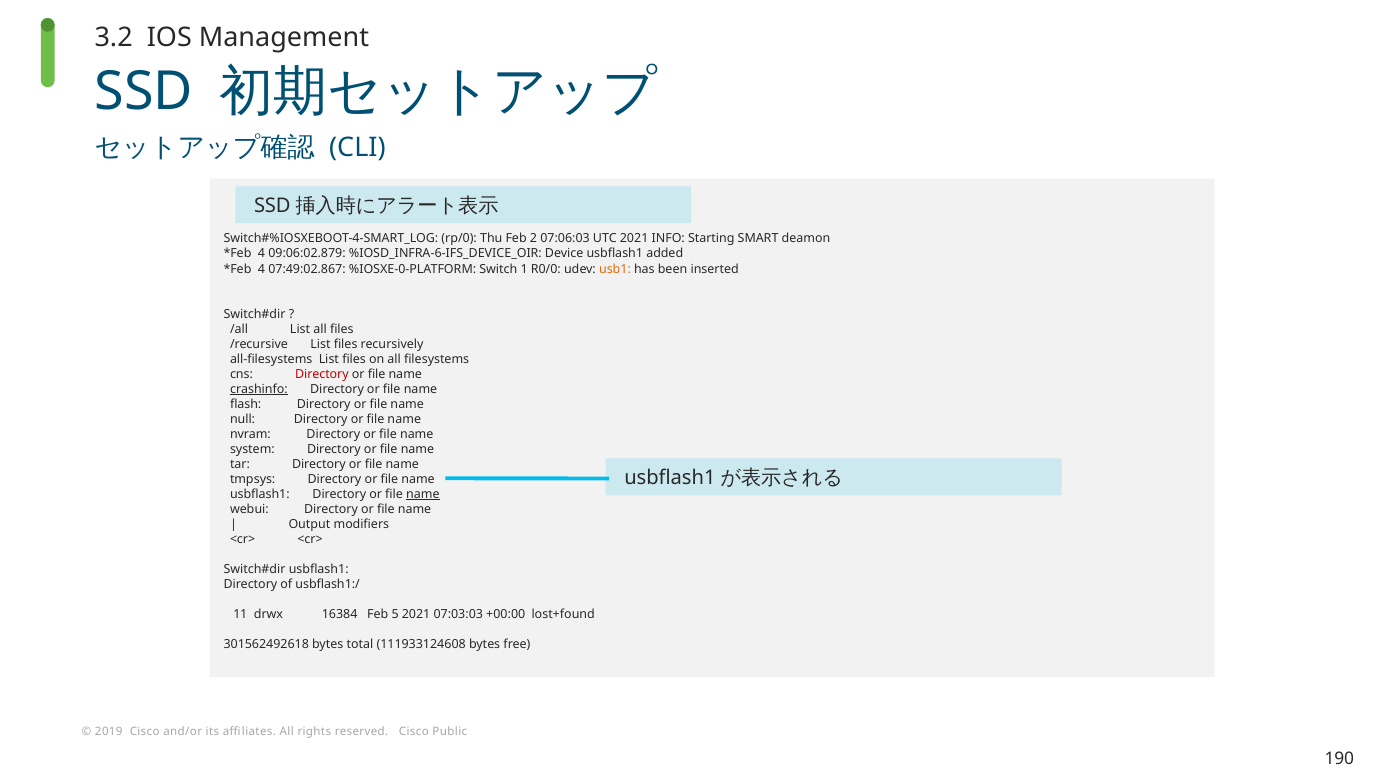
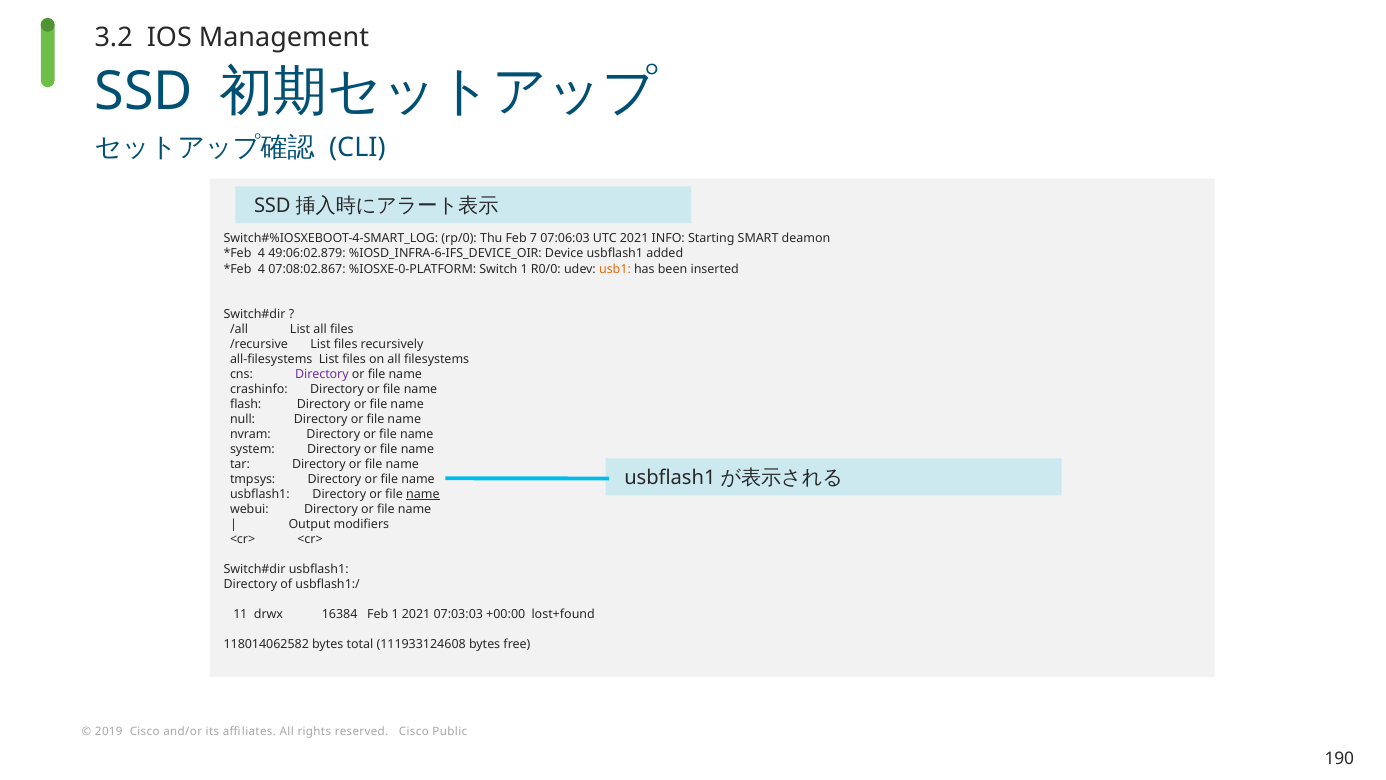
2: 2 -> 7
09:06:02.879: 09:06:02.879 -> 49:06:02.879
07:49:02.867: 07:49:02.867 -> 07:08:02.867
Directory at (322, 374) colour: red -> purple
crashinfo underline: present -> none
Feb 5: 5 -> 1
301562492618: 301562492618 -> 118014062582
